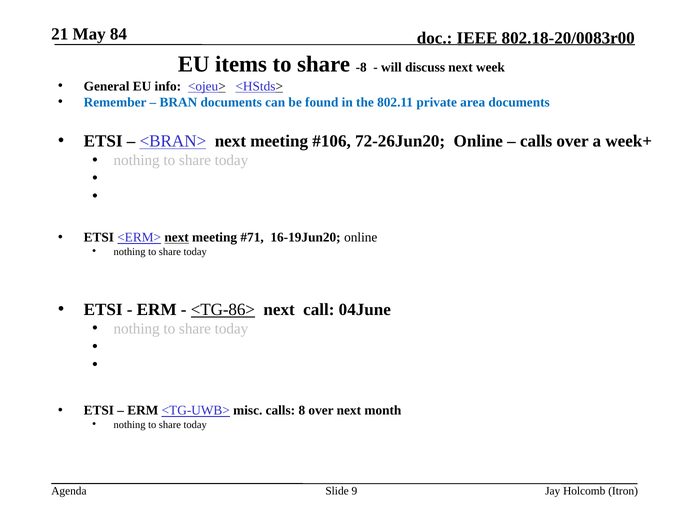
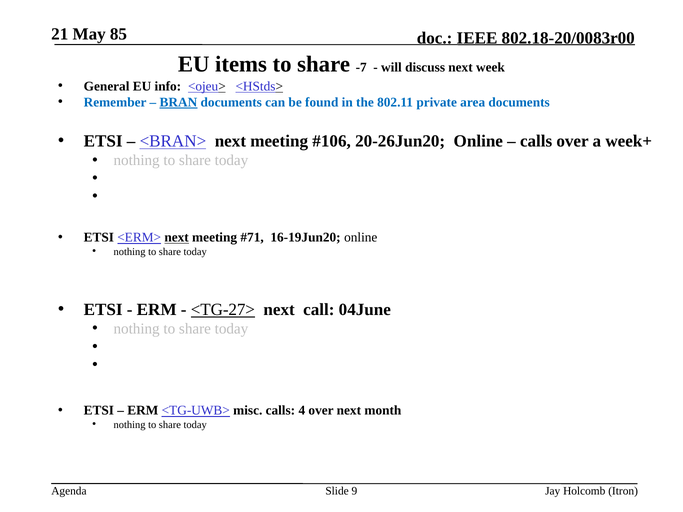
84: 84 -> 85
-8: -8 -> -7
BRAN underline: none -> present
72-26Jun20: 72-26Jun20 -> 20-26Jun20
<TG-86>: <TG-86> -> <TG-27>
8: 8 -> 4
